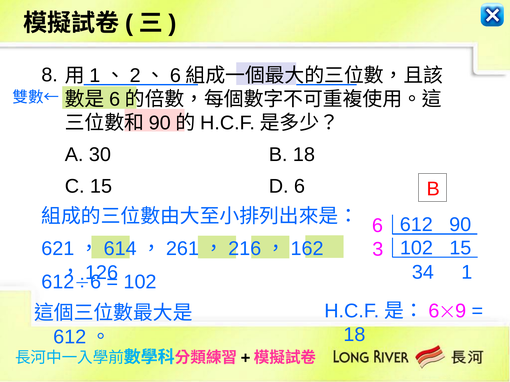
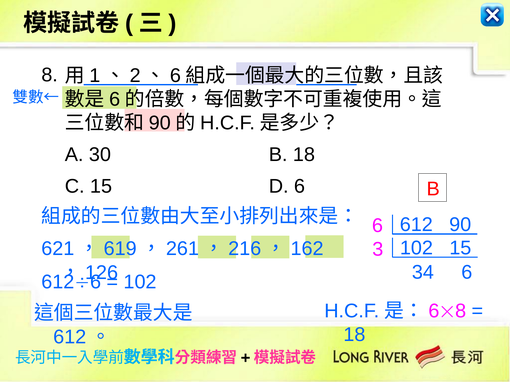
614: 614 -> 619
34 1: 1 -> 6
9 at (461, 311): 9 -> 8
